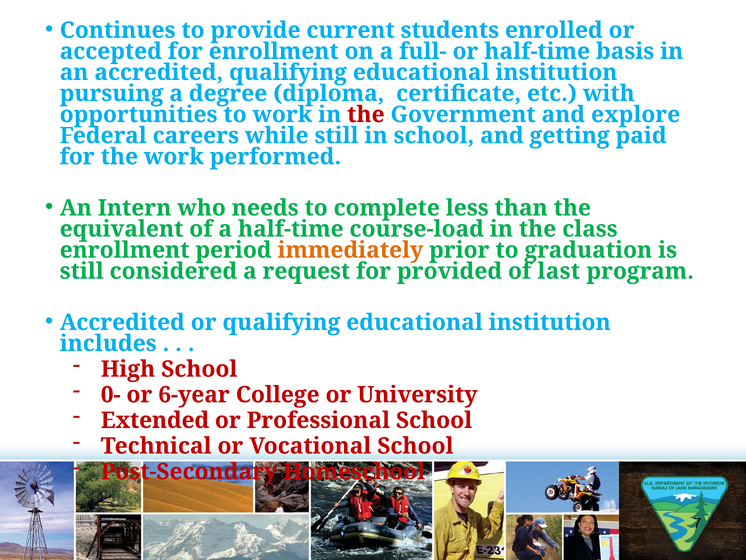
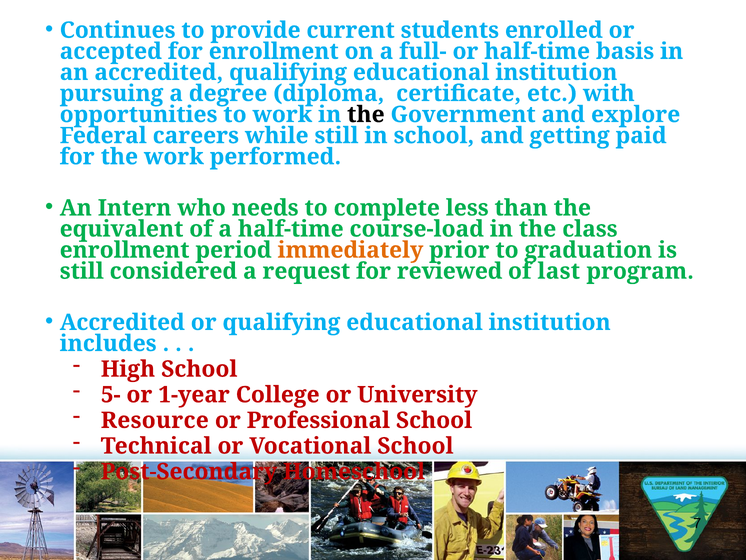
the at (366, 114) colour: red -> black
provided: provided -> reviewed
0-: 0- -> 5-
6-year: 6-year -> 1-year
Extended: Extended -> Resource
